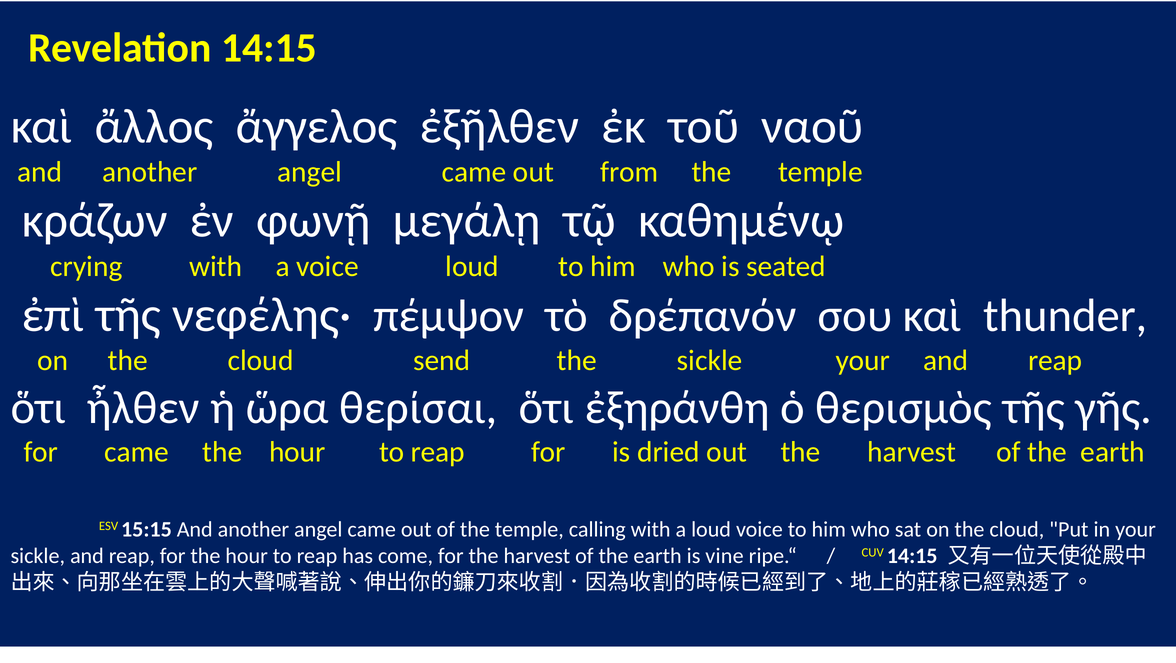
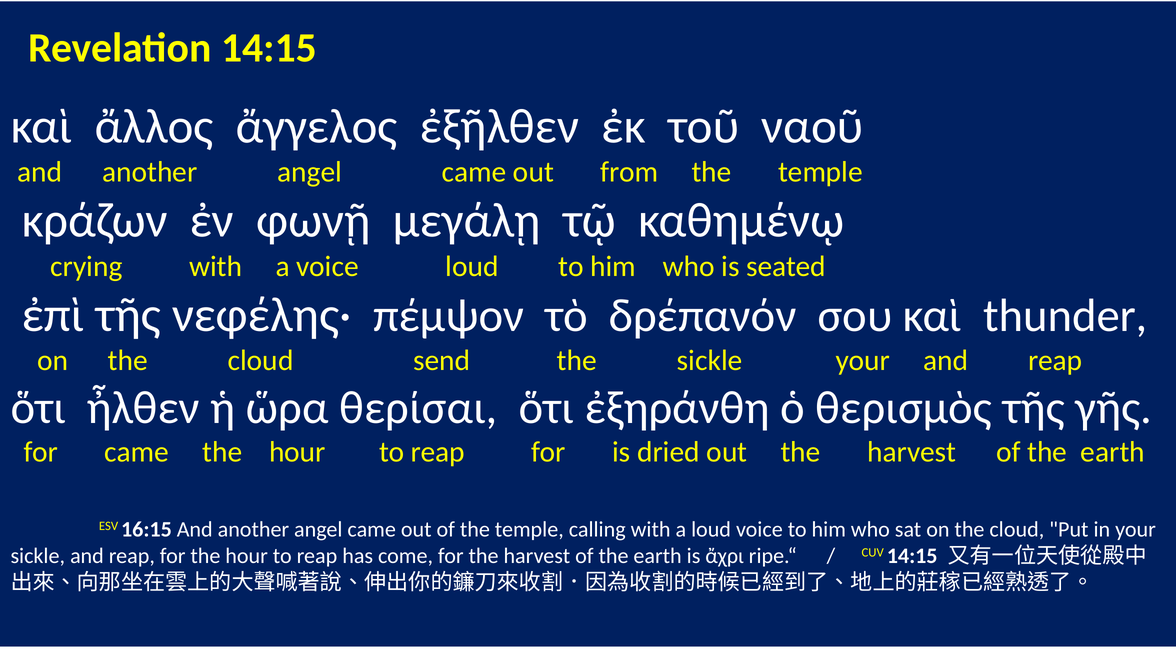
15:15: 15:15 -> 16:15
vine: vine -> ἄχρι
